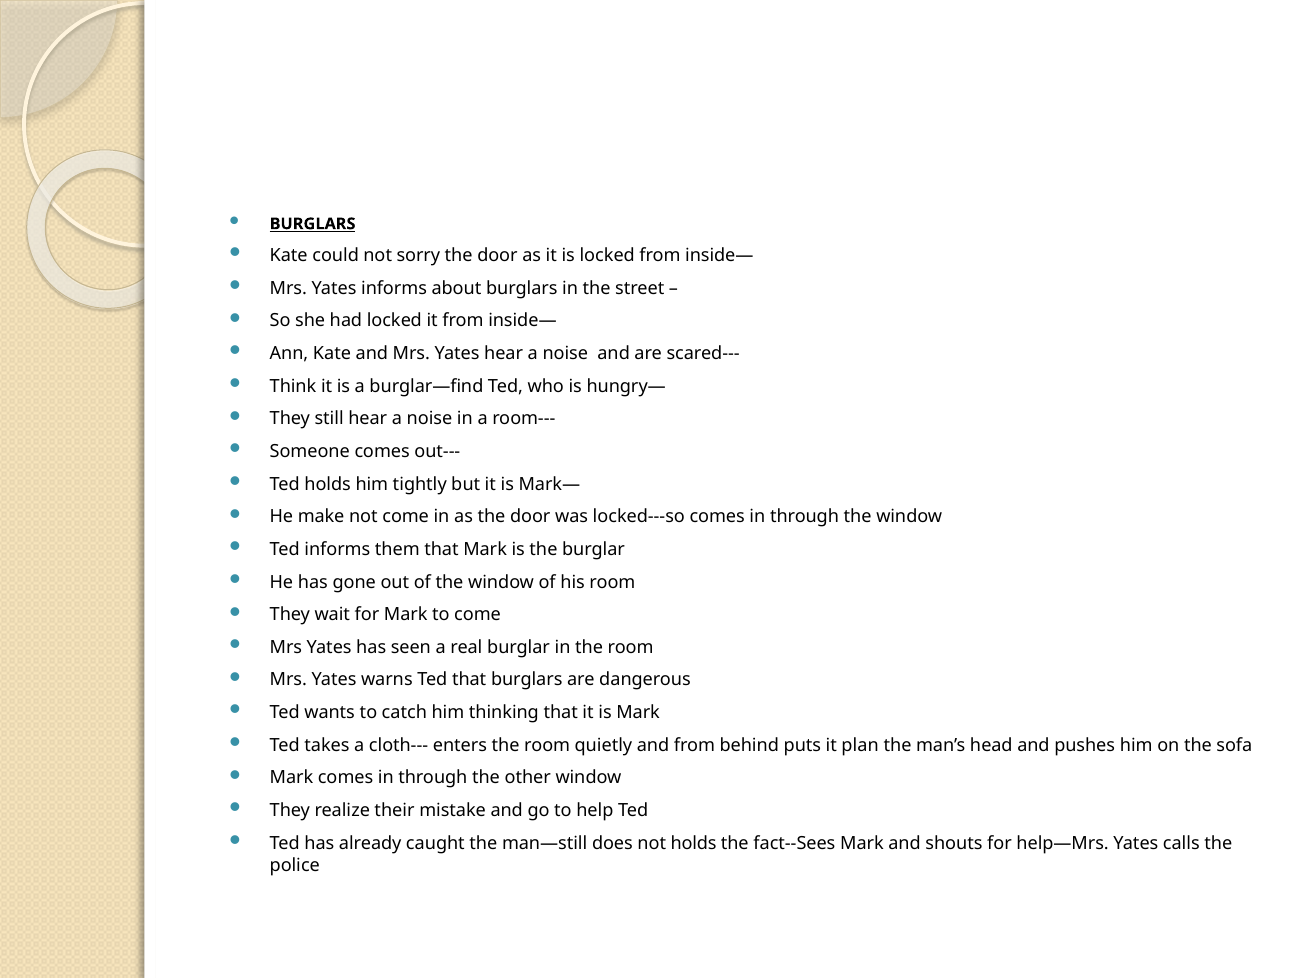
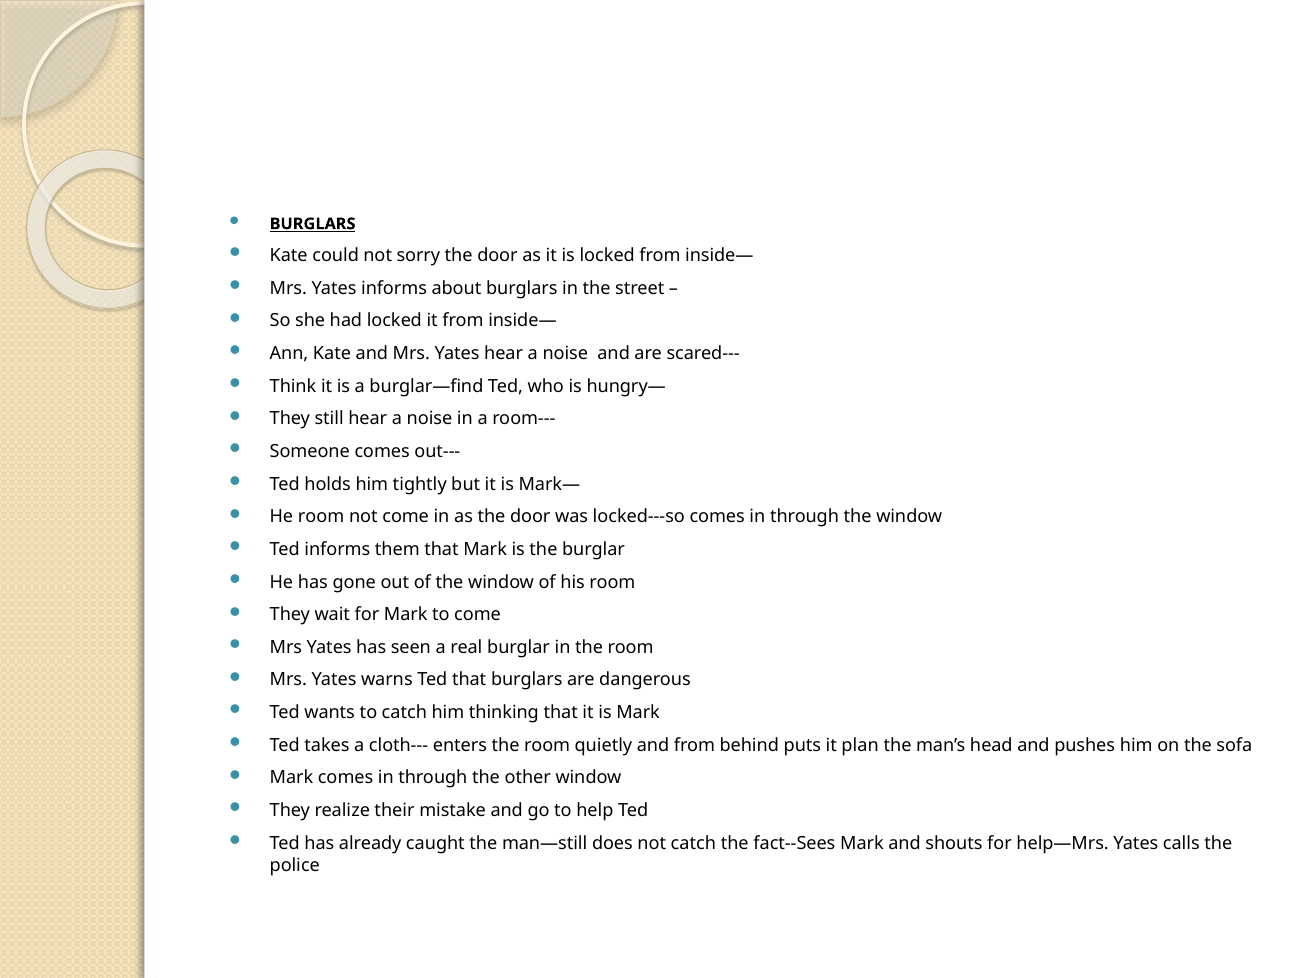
He make: make -> room
not holds: holds -> catch
